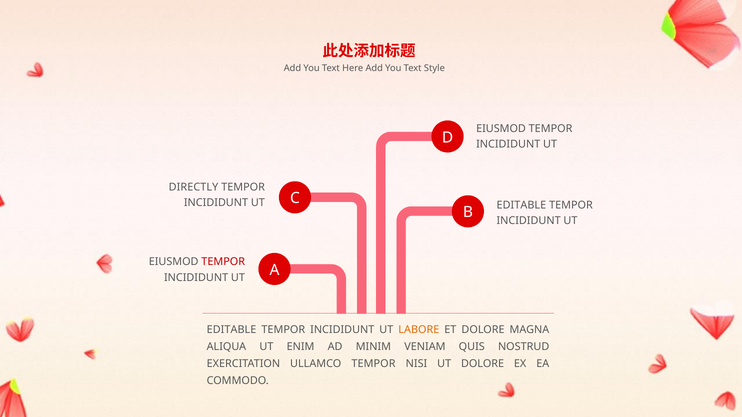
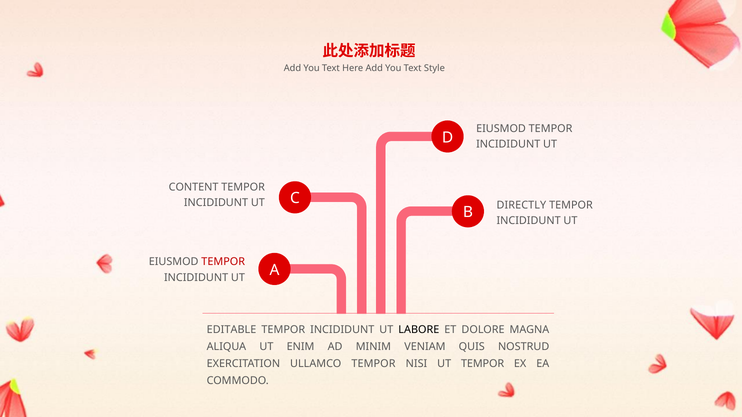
DIRECTLY: DIRECTLY -> CONTENT
EDITABLE at (521, 205): EDITABLE -> DIRECTLY
LABORE colour: orange -> black
UT DOLORE: DOLORE -> TEMPOR
